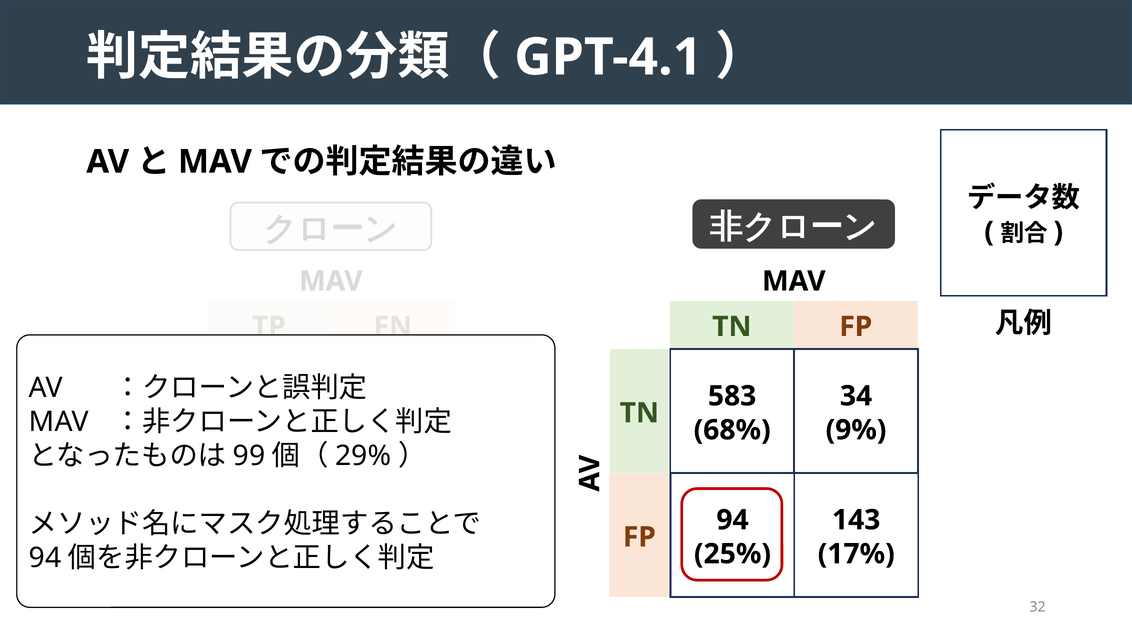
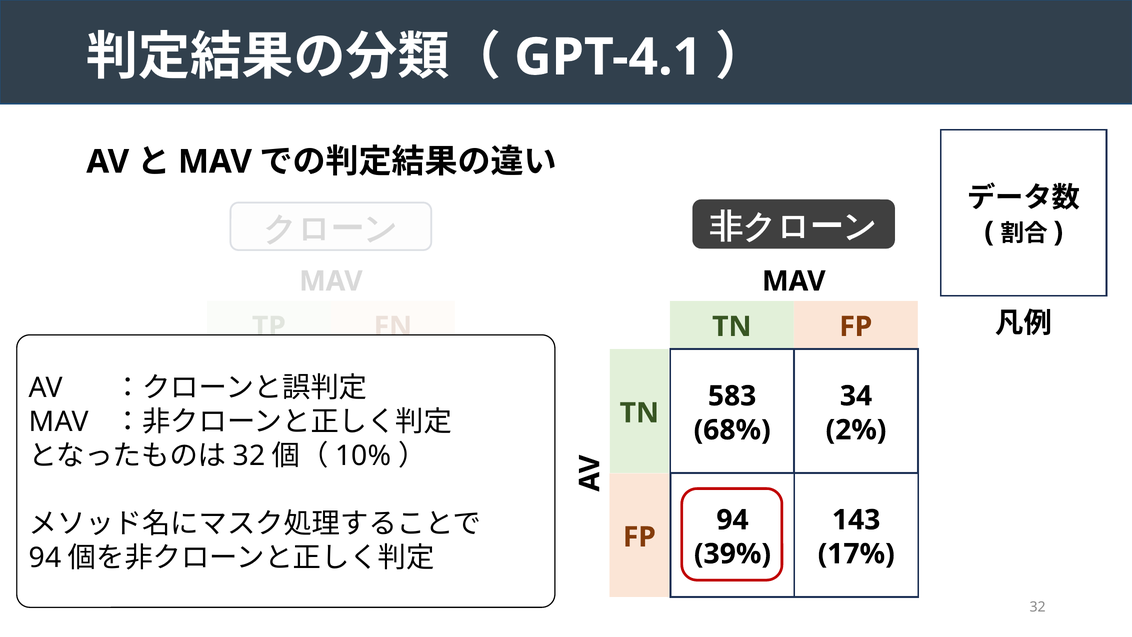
9% at (856, 430): 9% -> 2%
99 at (249, 456): 99 -> 32
29%: 29% -> 10%
25%: 25% -> 39%
